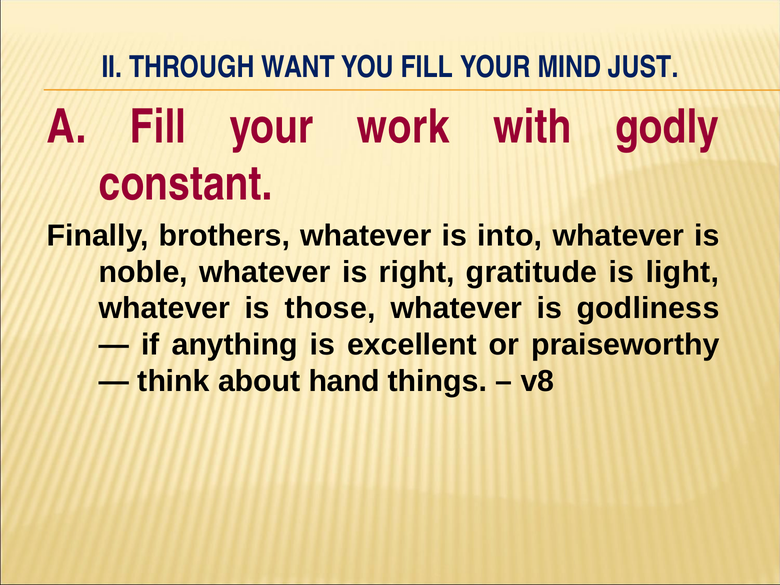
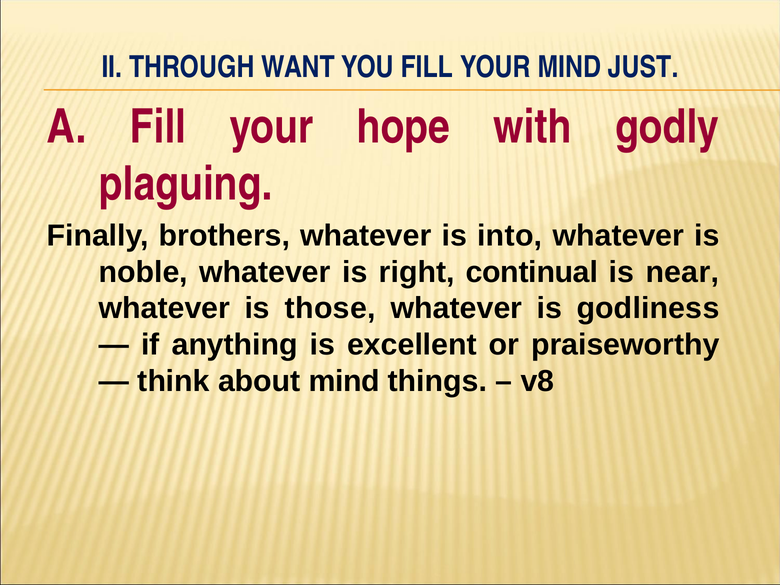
work: work -> hope
constant: constant -> plaguing
gratitude: gratitude -> continual
light: light -> near
about hand: hand -> mind
